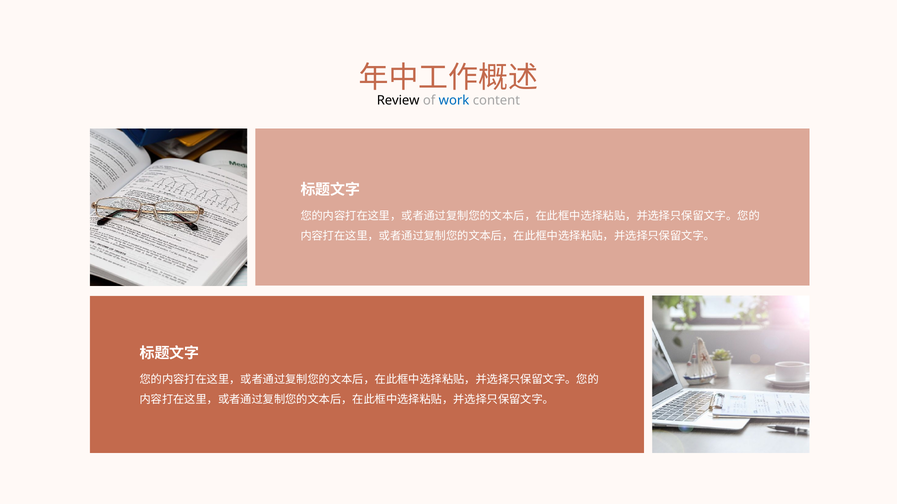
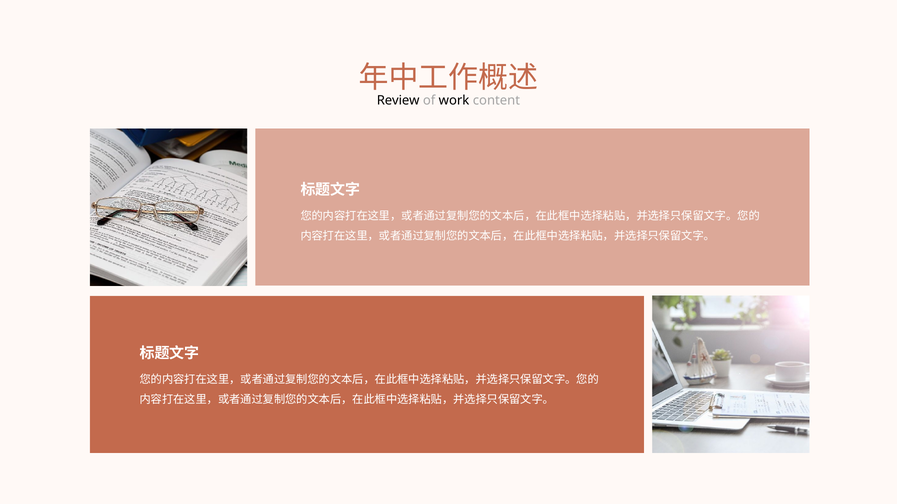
work colour: blue -> black
